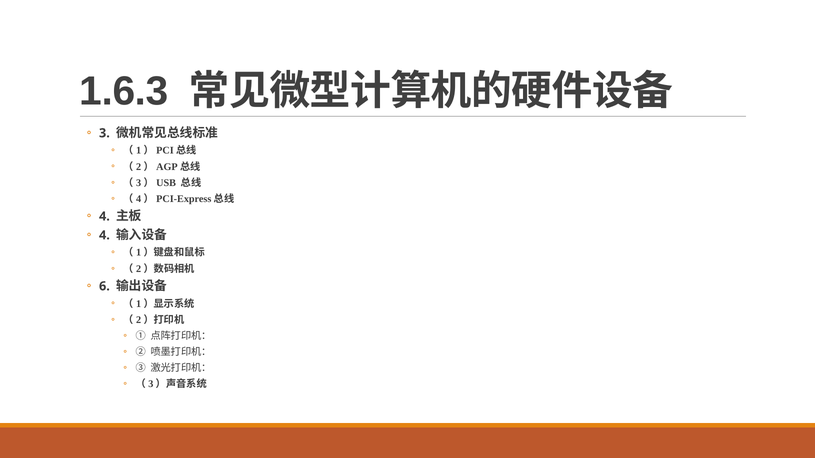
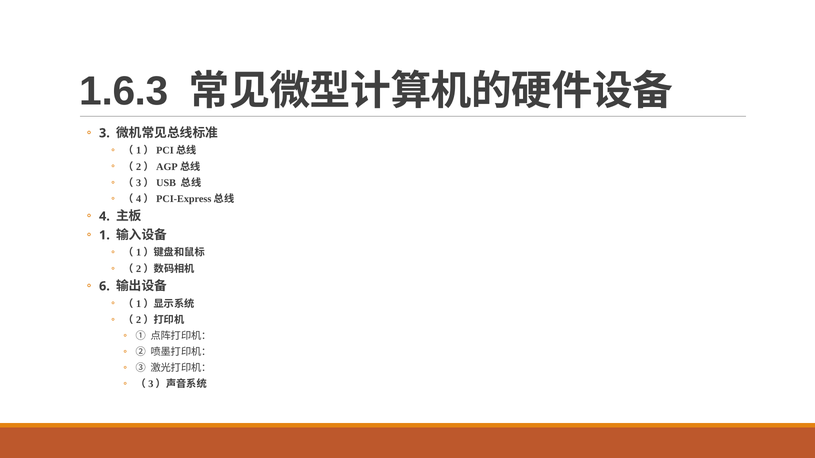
4 at (104, 235): 4 -> 1
